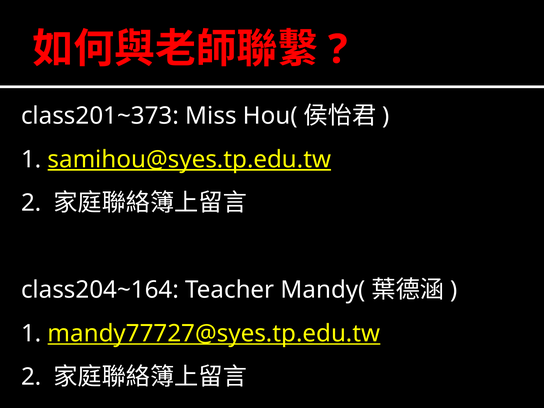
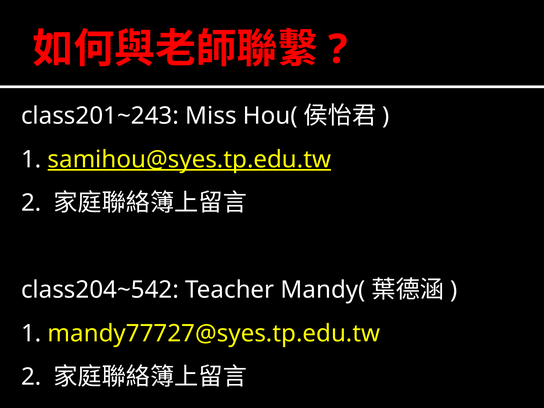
class201~373: class201~373 -> class201~243
class204~164: class204~164 -> class204~542
mandy77727@syes.tp.edu.tw underline: present -> none
